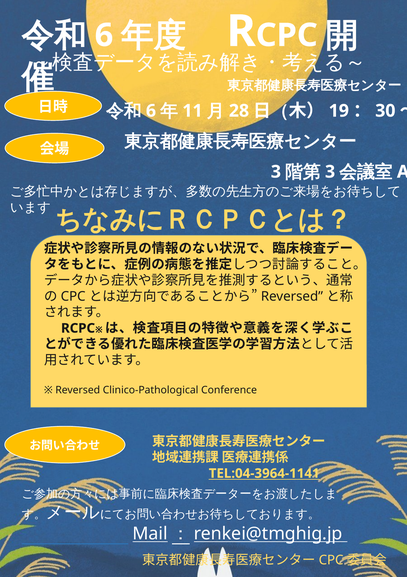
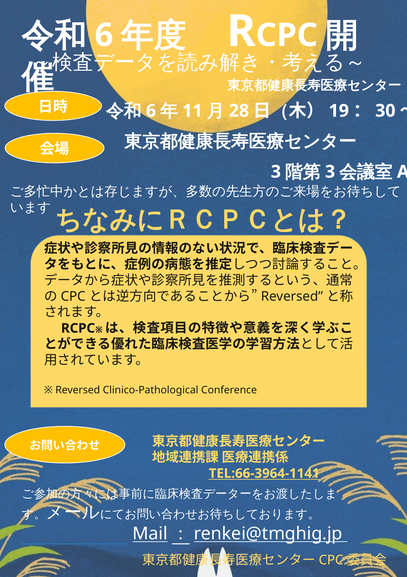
TEL:04-3964-1141: TEL:04-3964-1141 -> TEL:66-3964-1141
